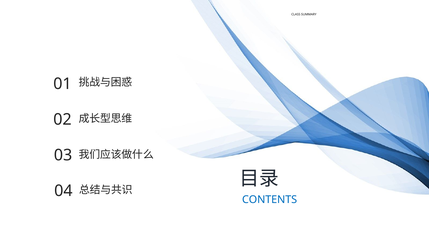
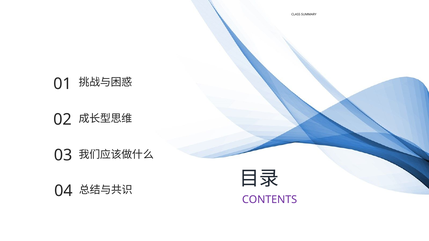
CONTENTS colour: blue -> purple
